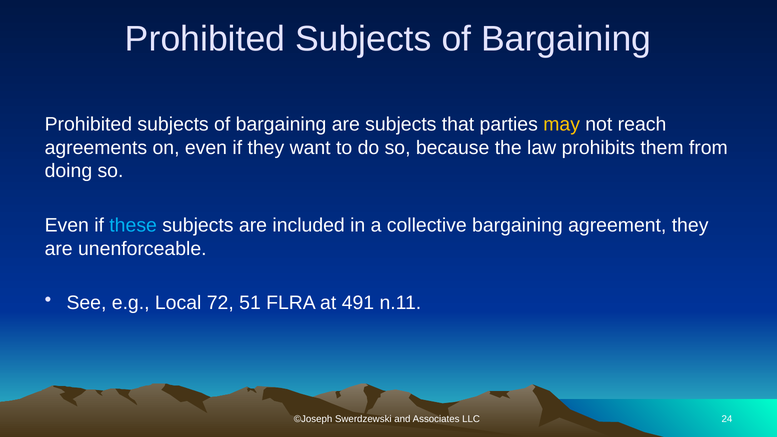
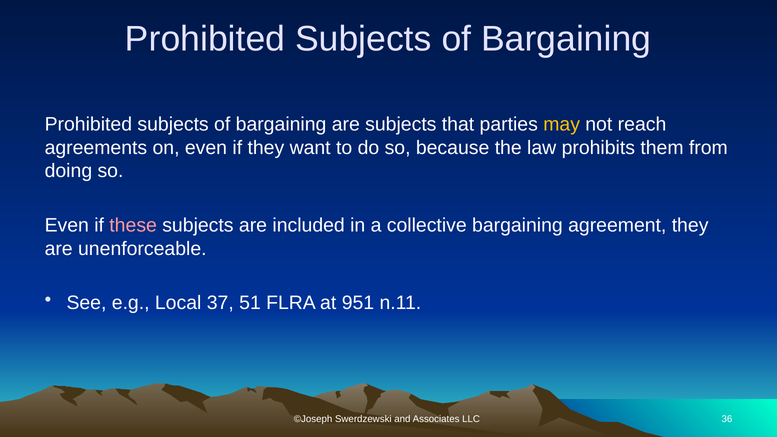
these colour: light blue -> pink
72: 72 -> 37
491: 491 -> 951
24: 24 -> 36
